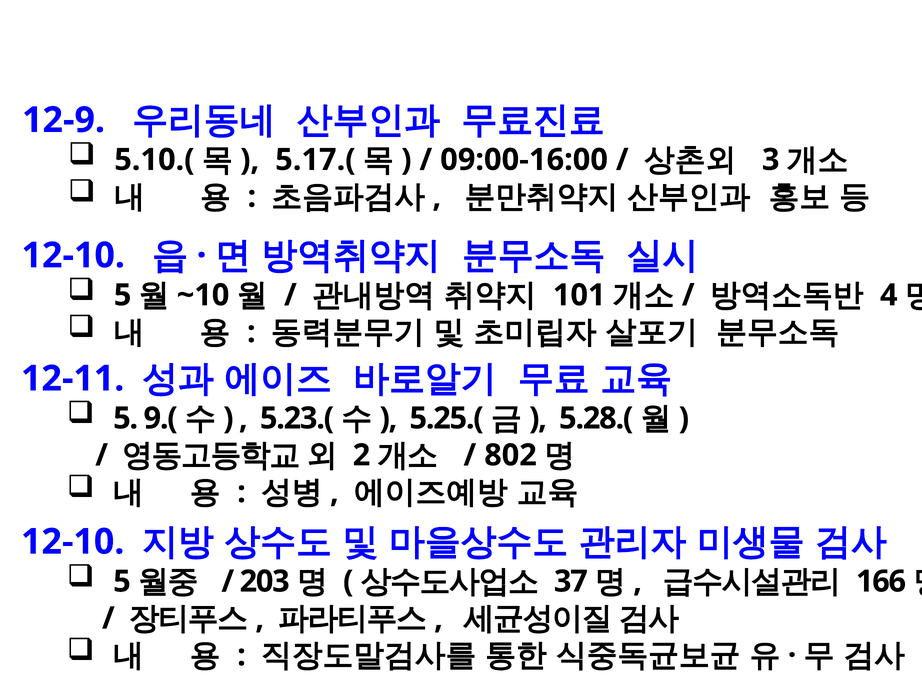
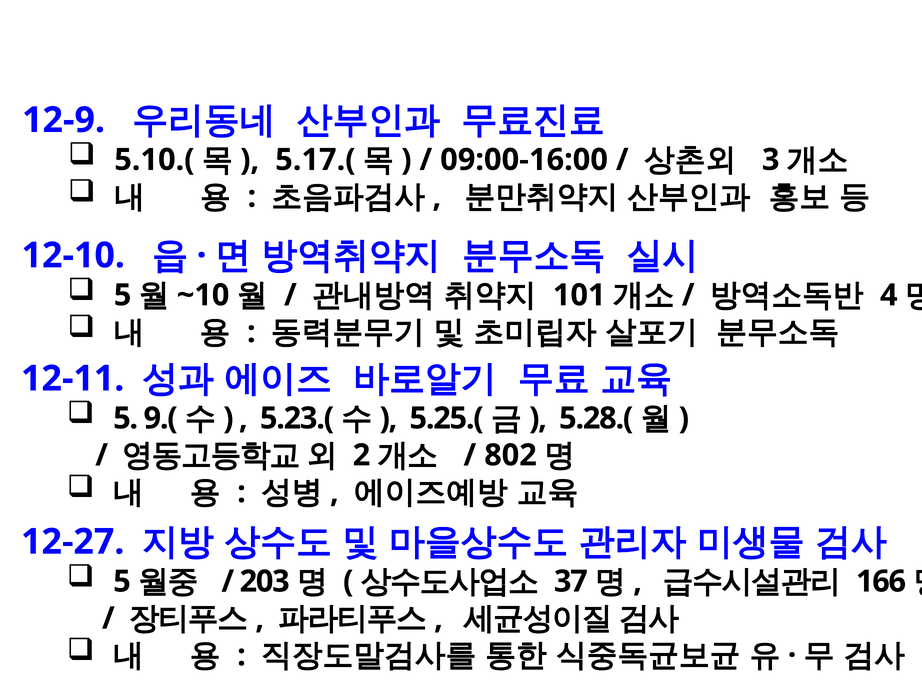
12-10 at (73, 541): 12-10 -> 12-27
